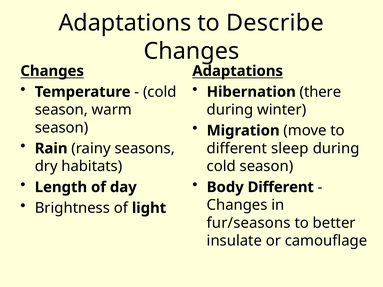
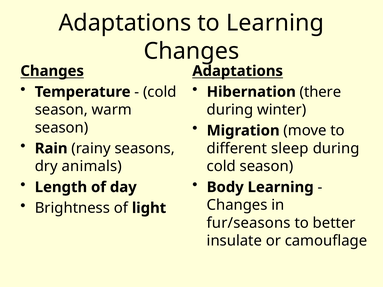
to Describe: Describe -> Learning
habitats: habitats -> animals
Body Different: Different -> Learning
